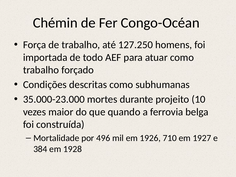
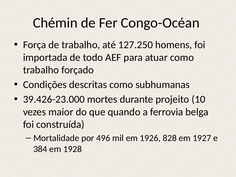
35.000-23.000: 35.000-23.000 -> 39.426-23.000
710: 710 -> 828
